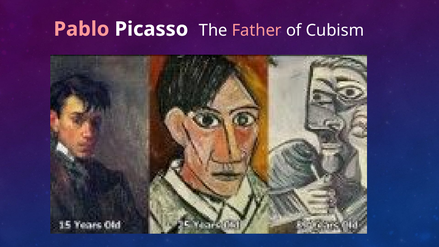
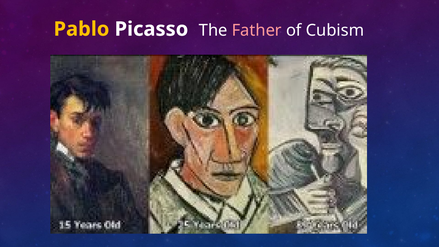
Pablo colour: pink -> yellow
